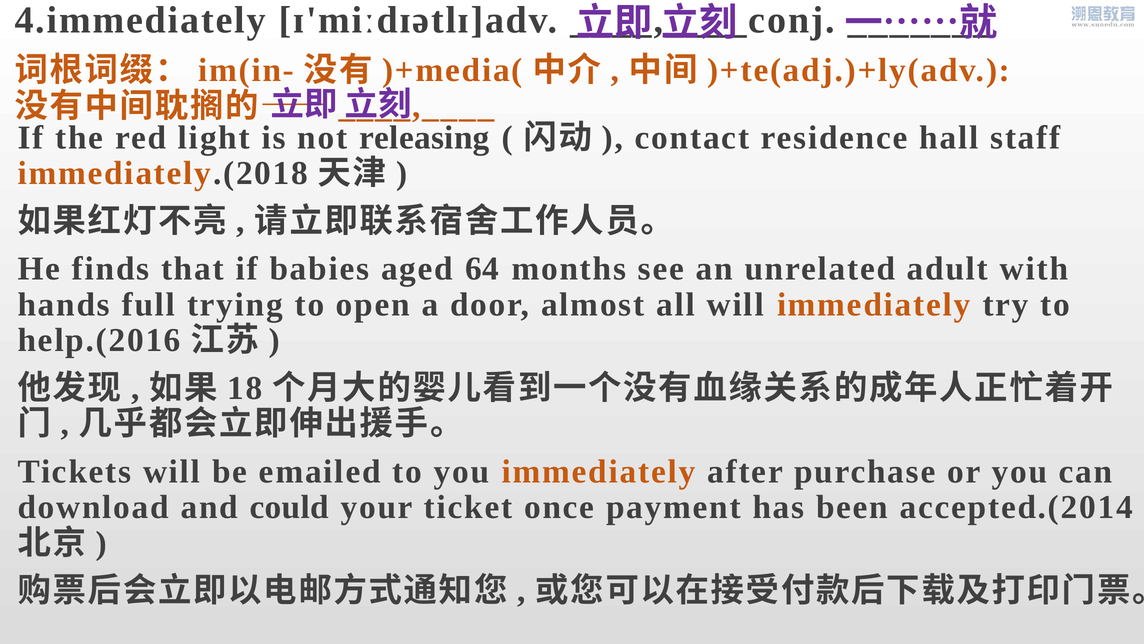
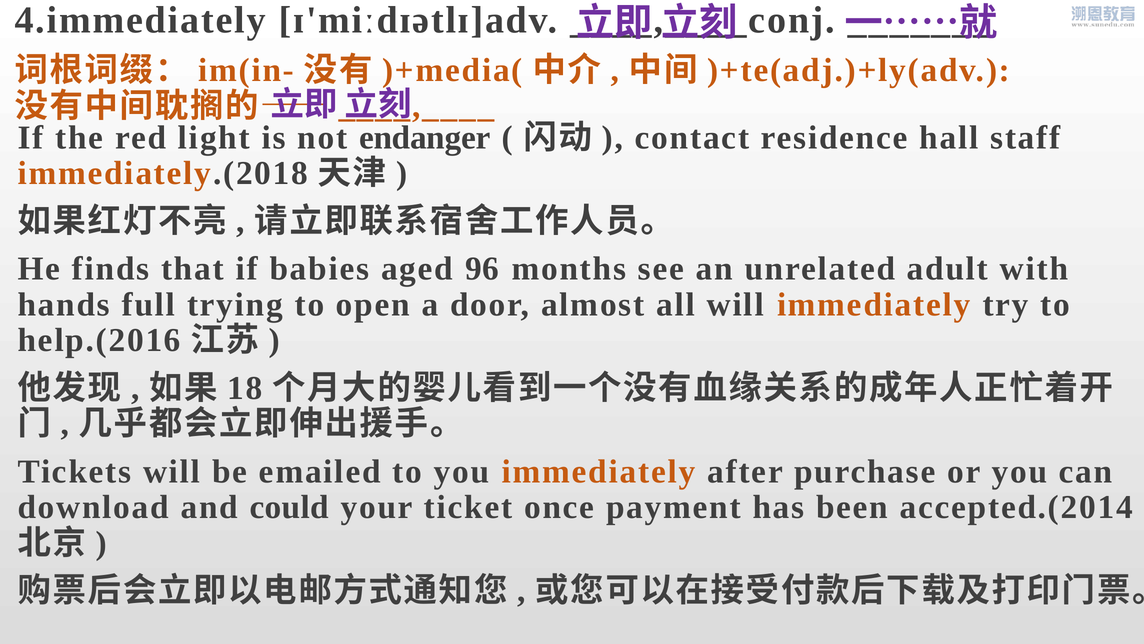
releasing: releasing -> endanger
64: 64 -> 96
